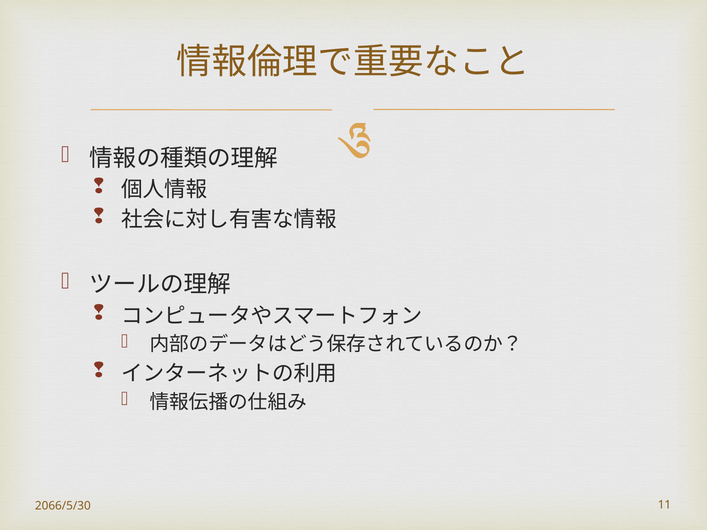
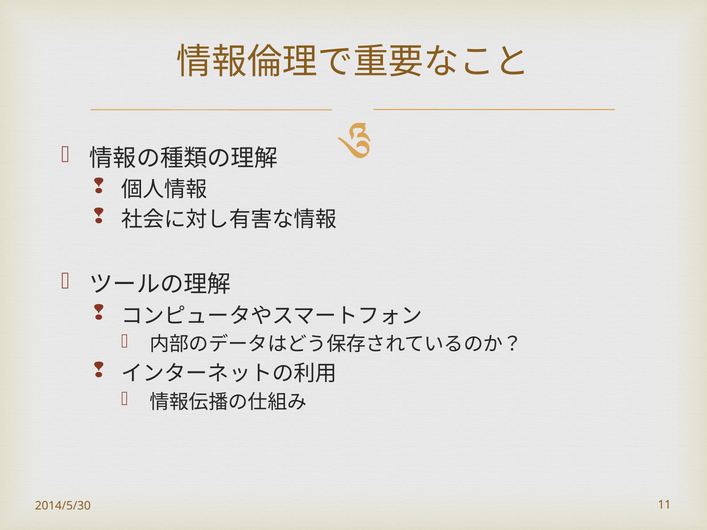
2066/5/30: 2066/5/30 -> 2014/5/30
